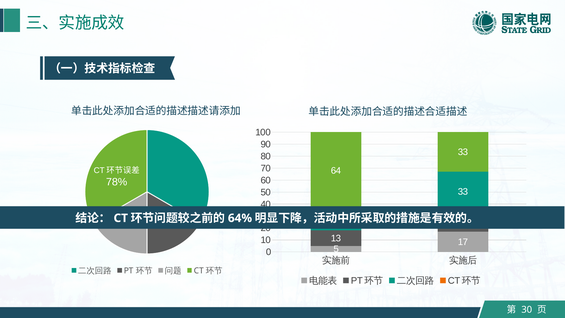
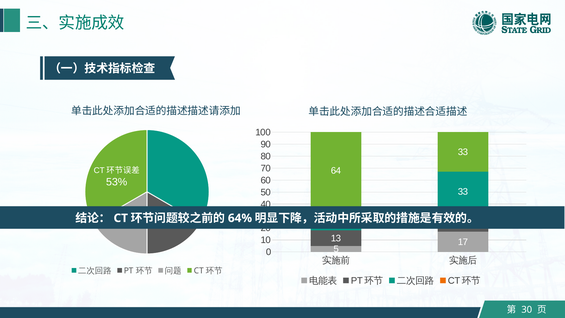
78%: 78% -> 53%
